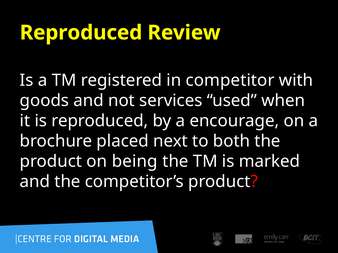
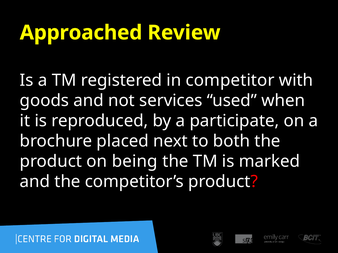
Reproduced at (81, 33): Reproduced -> Approached
encourage: encourage -> participate
